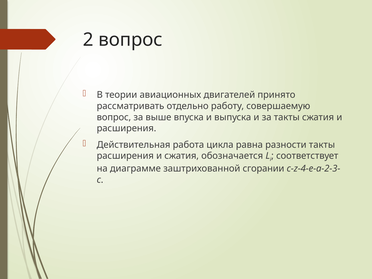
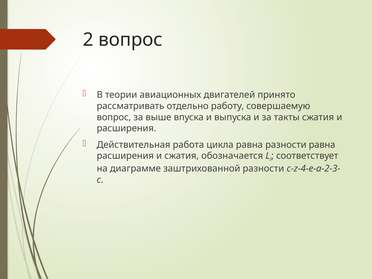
разности такты: такты -> равна
заштрихованной сгорании: сгорании -> разности
